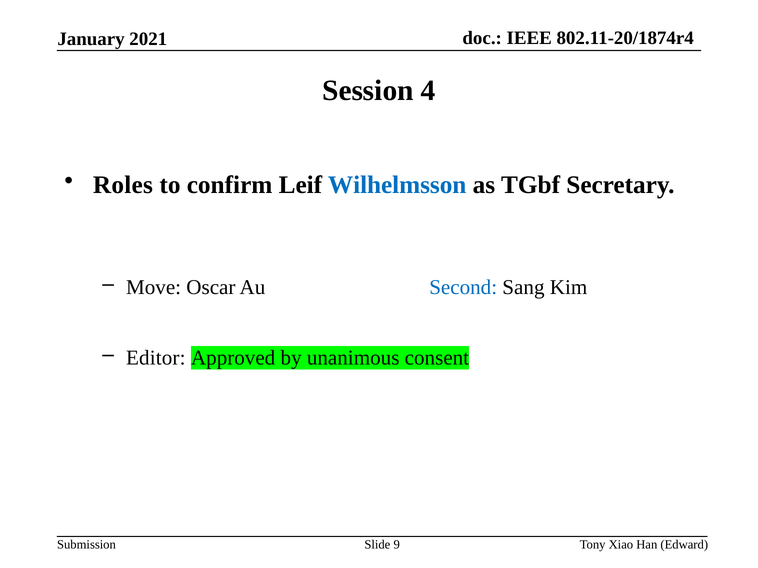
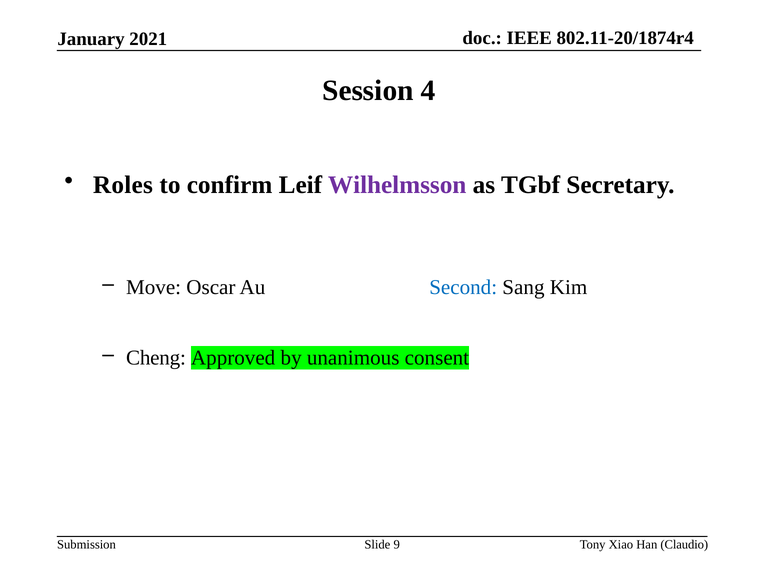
Wilhelmsson colour: blue -> purple
Editor: Editor -> Cheng
Edward: Edward -> Claudio
